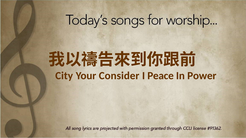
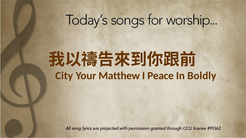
Consider: Consider -> Matthew
Power: Power -> Boldly
